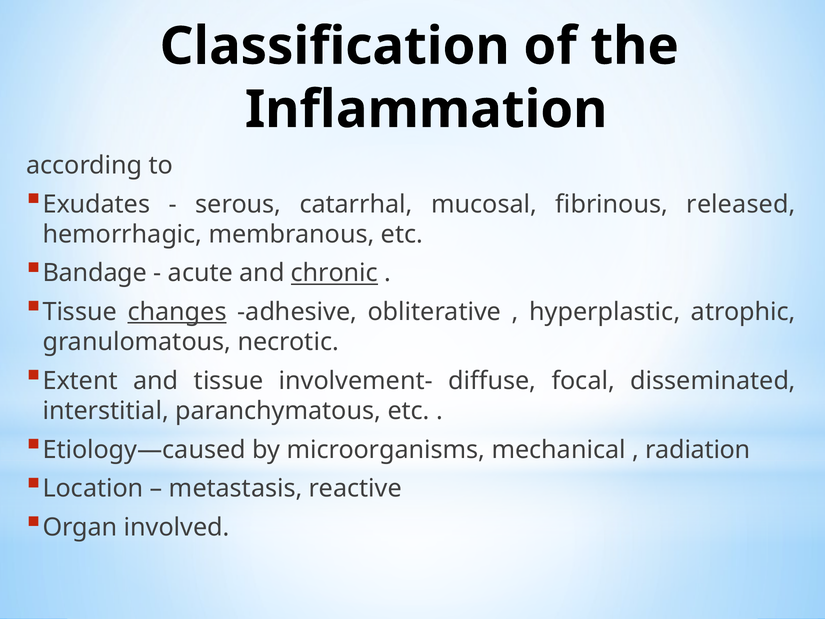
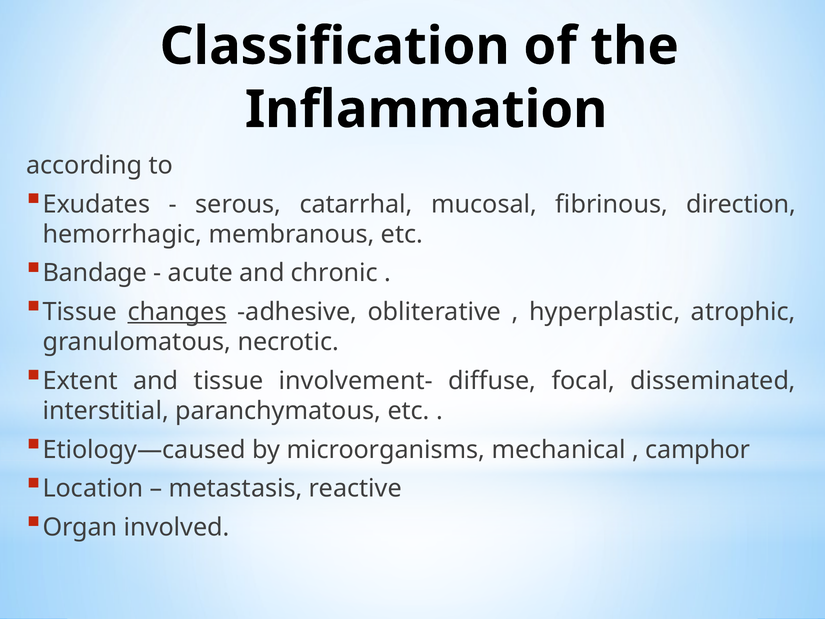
released: released -> direction
chronic underline: present -> none
radiation: radiation -> camphor
